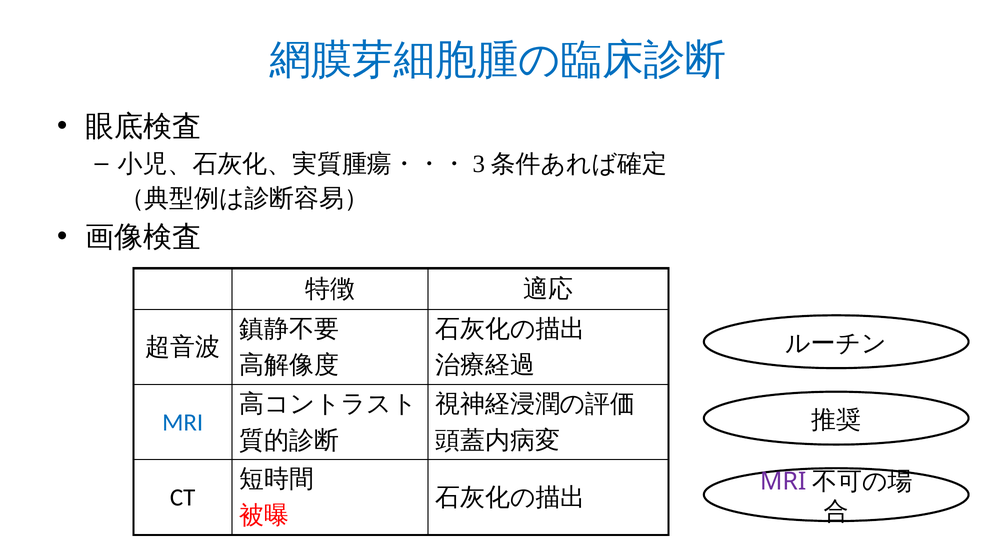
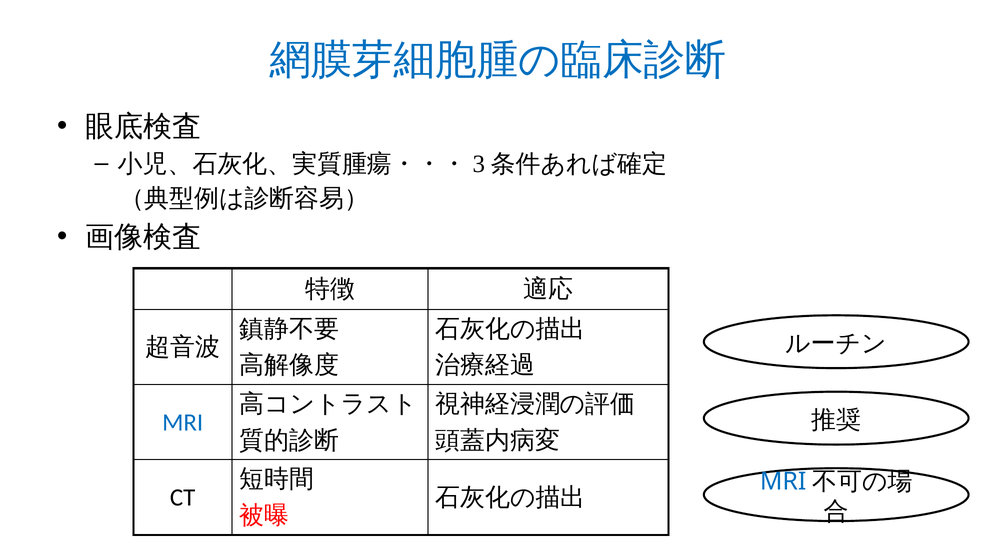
MRI at (783, 482) colour: purple -> blue
